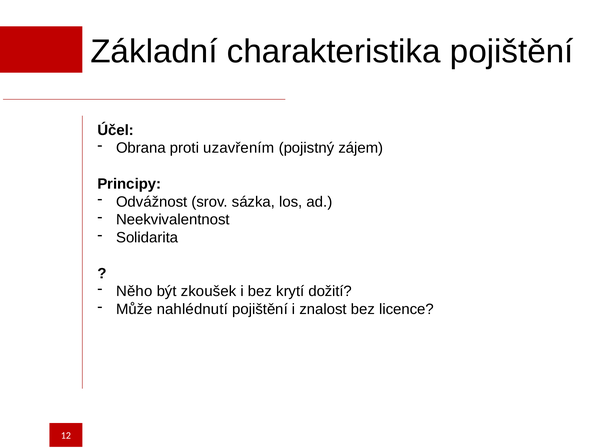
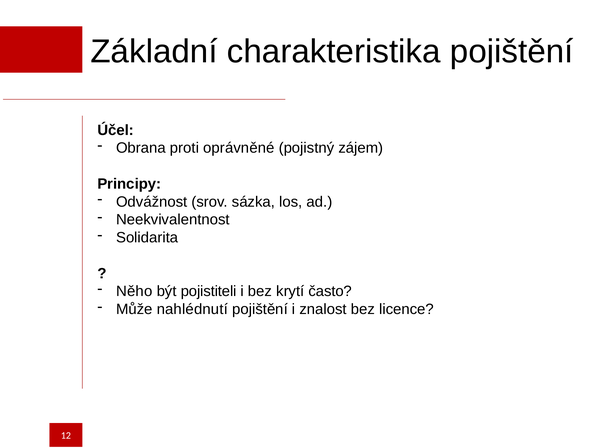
uzavřením: uzavřením -> oprávněné
zkoušek: zkoušek -> pojistiteli
dožití: dožití -> často
